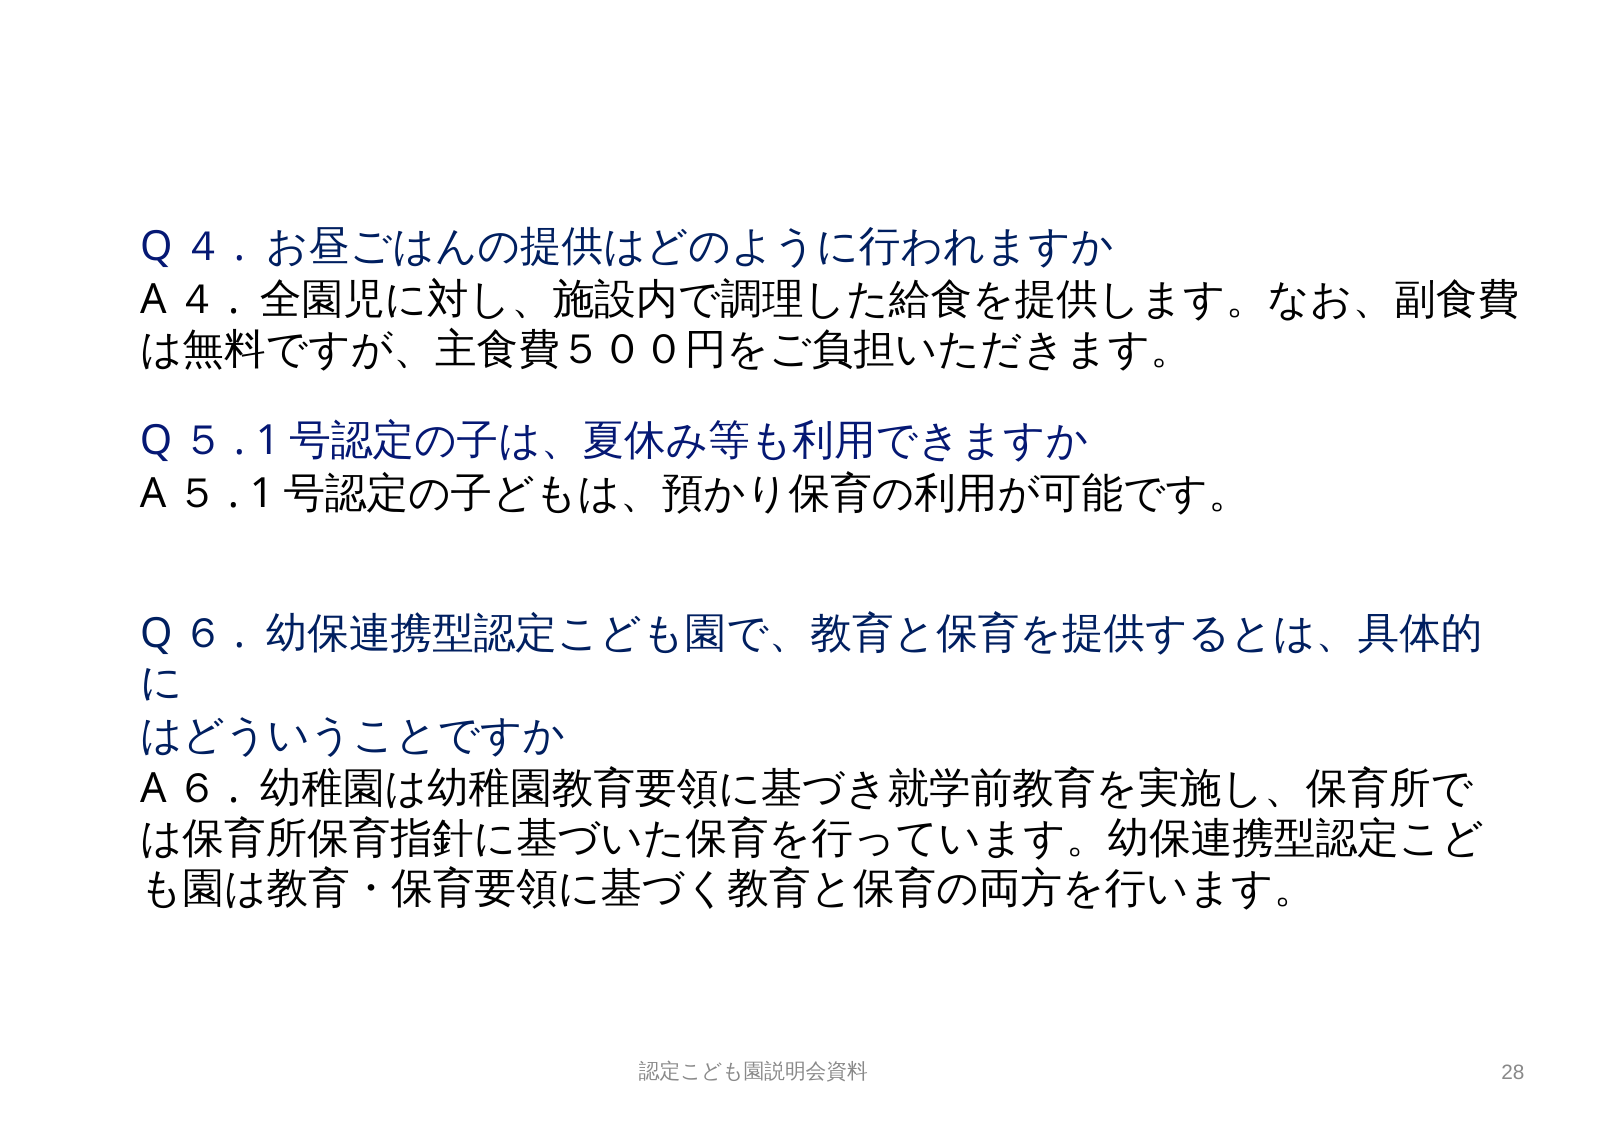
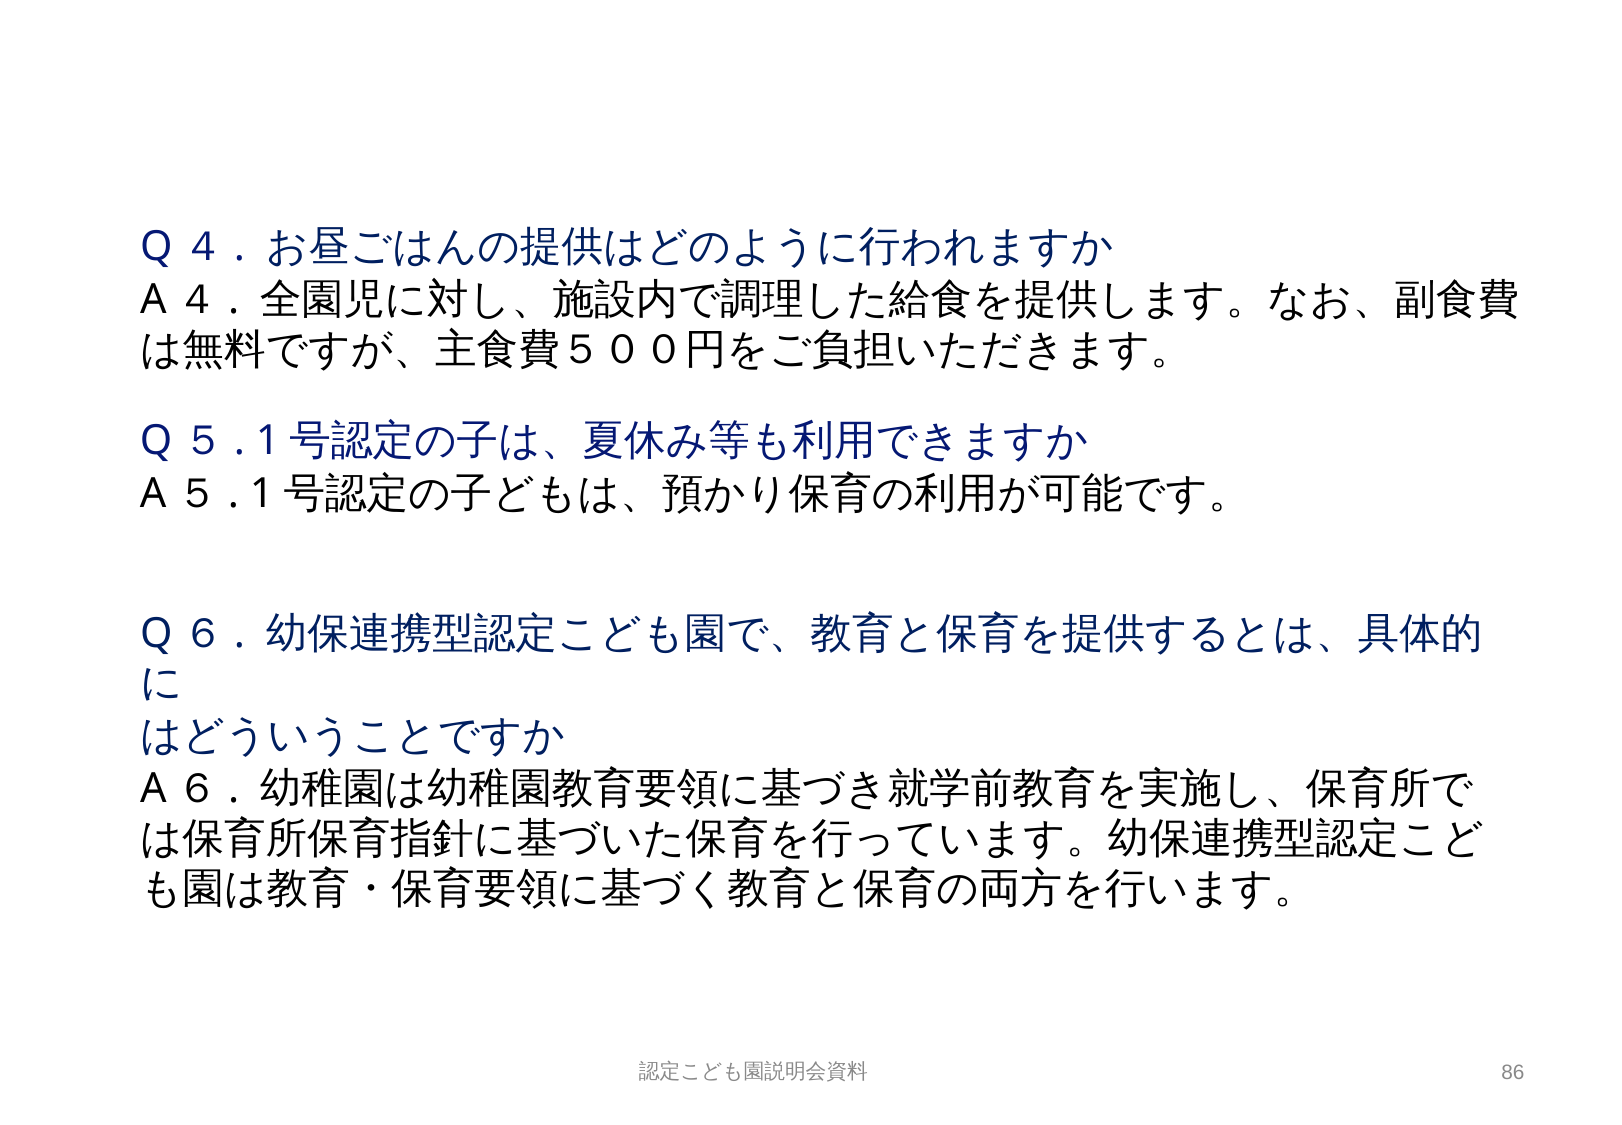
28: 28 -> 86
